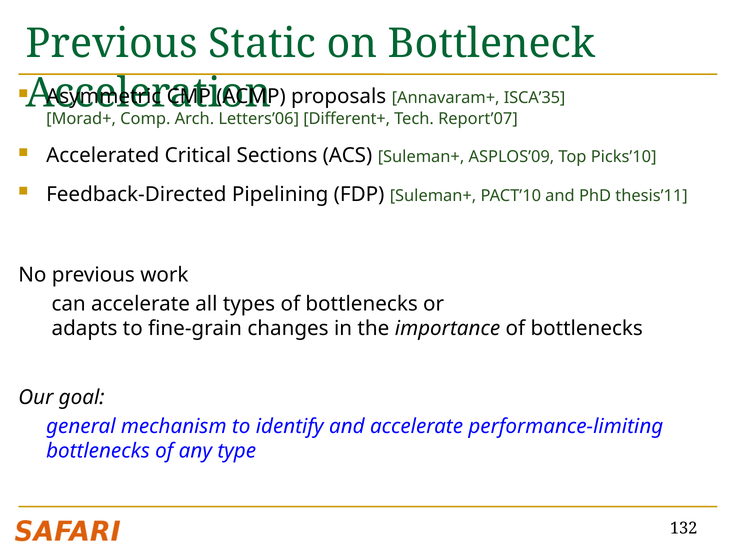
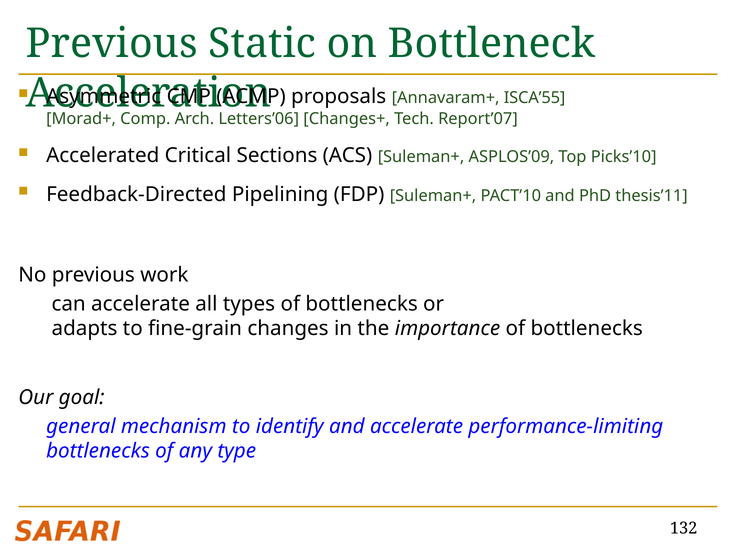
ISCA’35: ISCA’35 -> ISCA’55
Different+: Different+ -> Changes+
